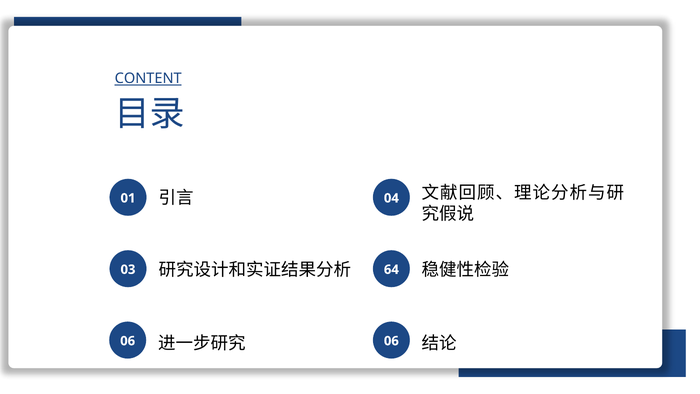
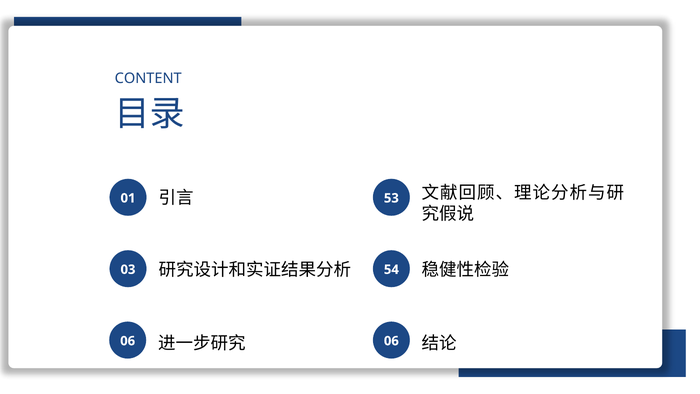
CONTENT underline: present -> none
04: 04 -> 53
64: 64 -> 54
